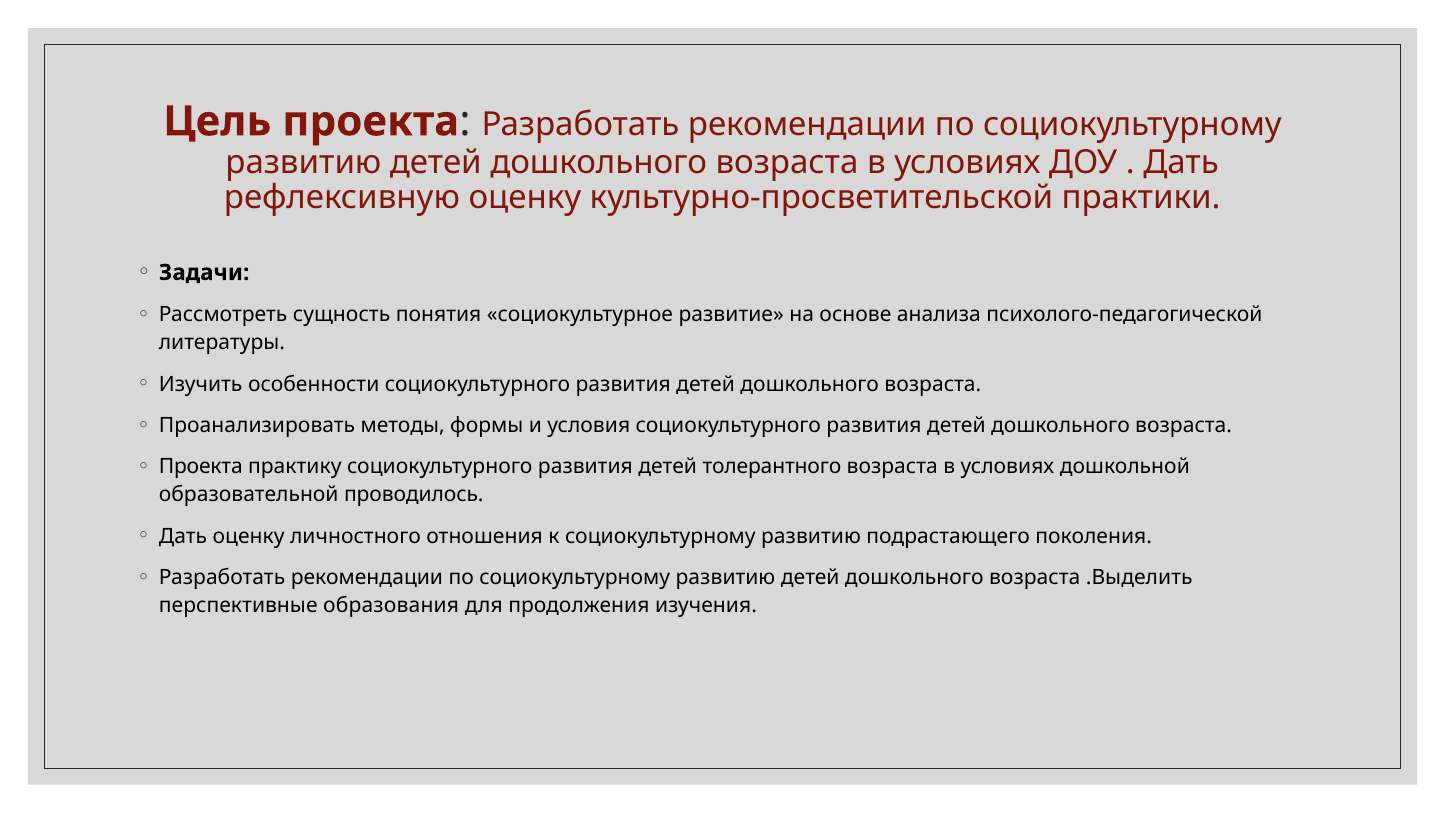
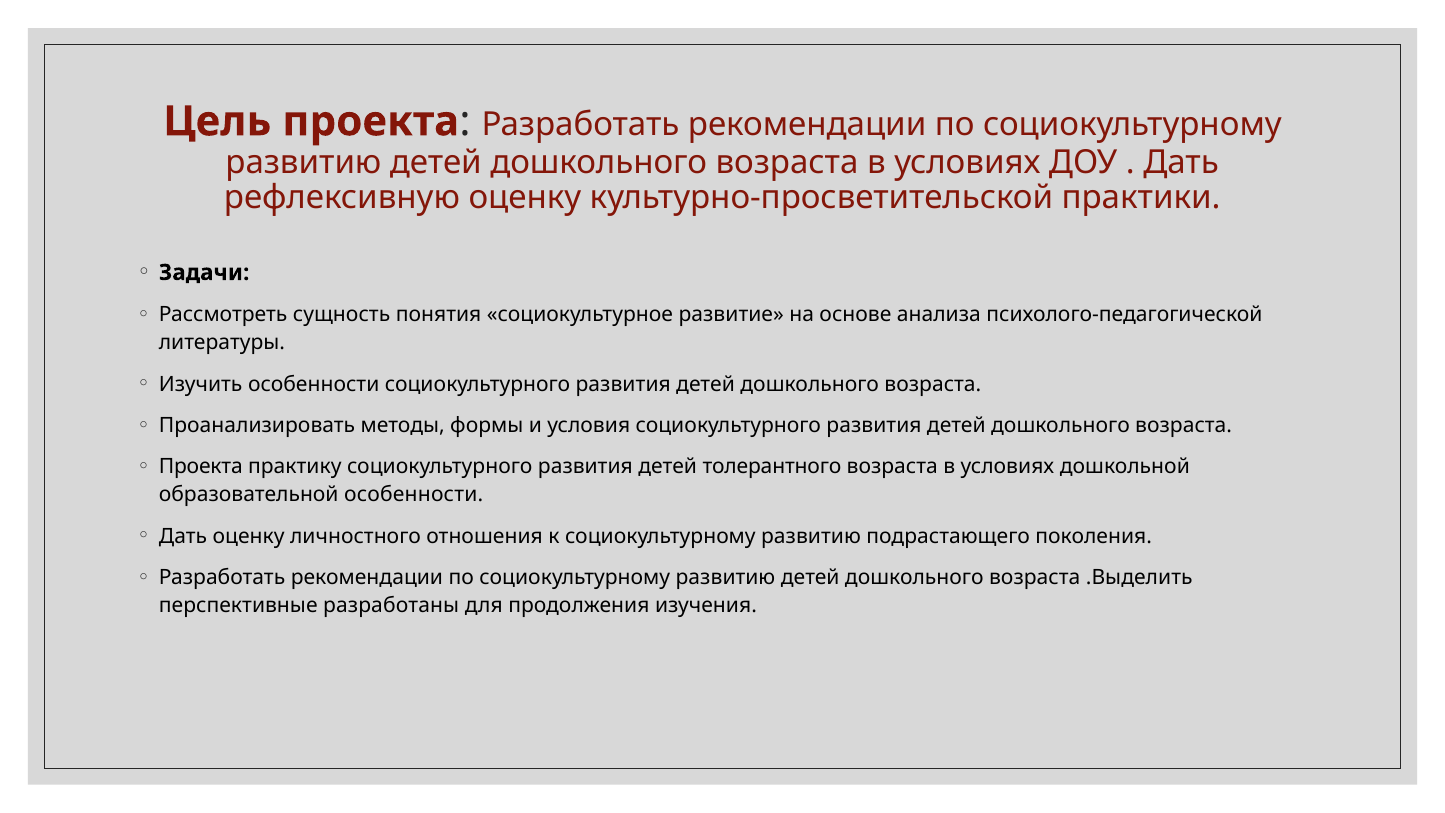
образовательной проводилось: проводилось -> особенности
образования: образования -> разработаны
